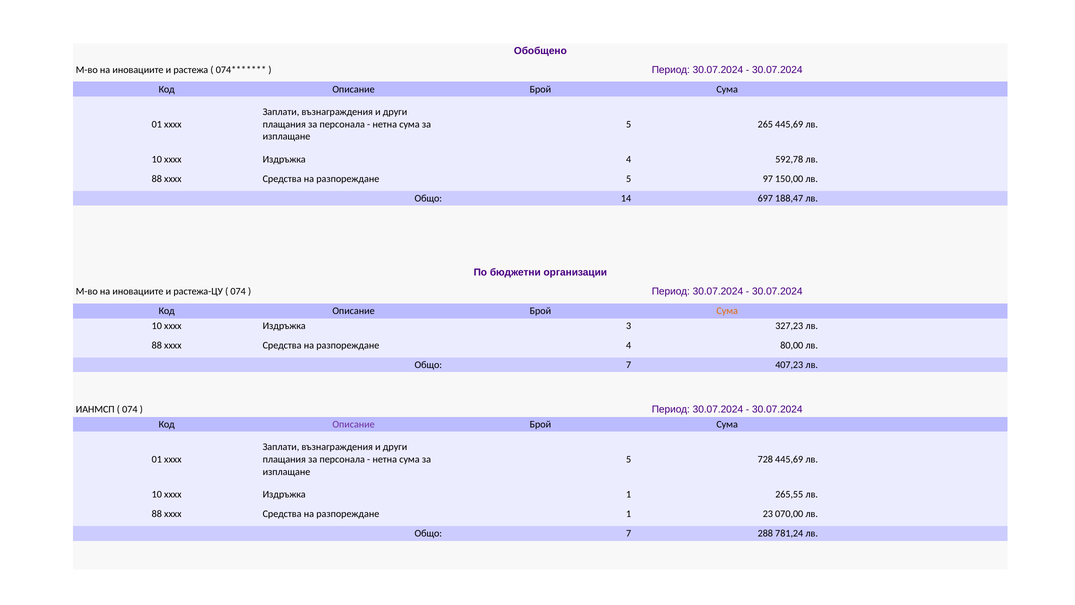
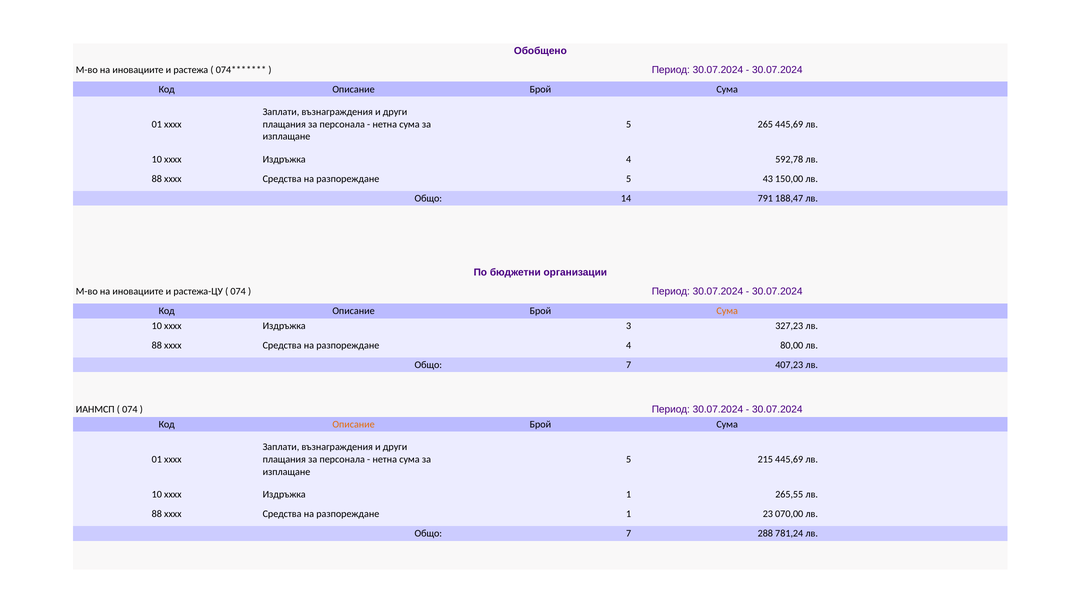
97: 97 -> 43
697: 697 -> 791
Описание at (354, 424) colour: purple -> orange
728: 728 -> 215
